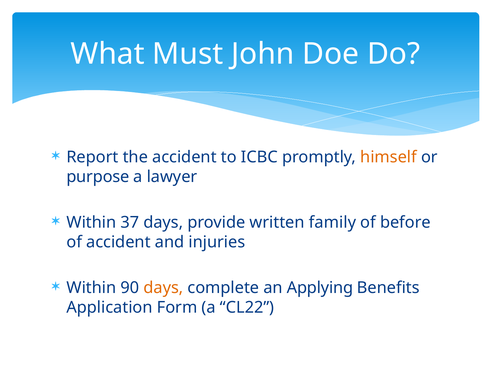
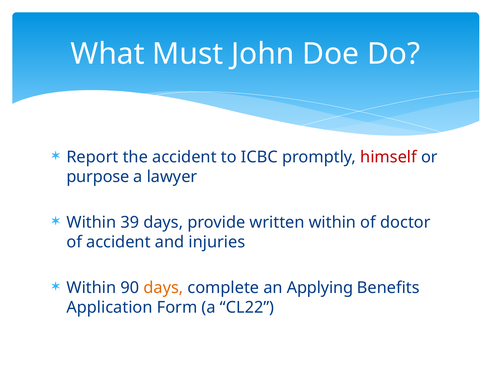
himself colour: orange -> red
37: 37 -> 39
written family: family -> within
before: before -> doctor
